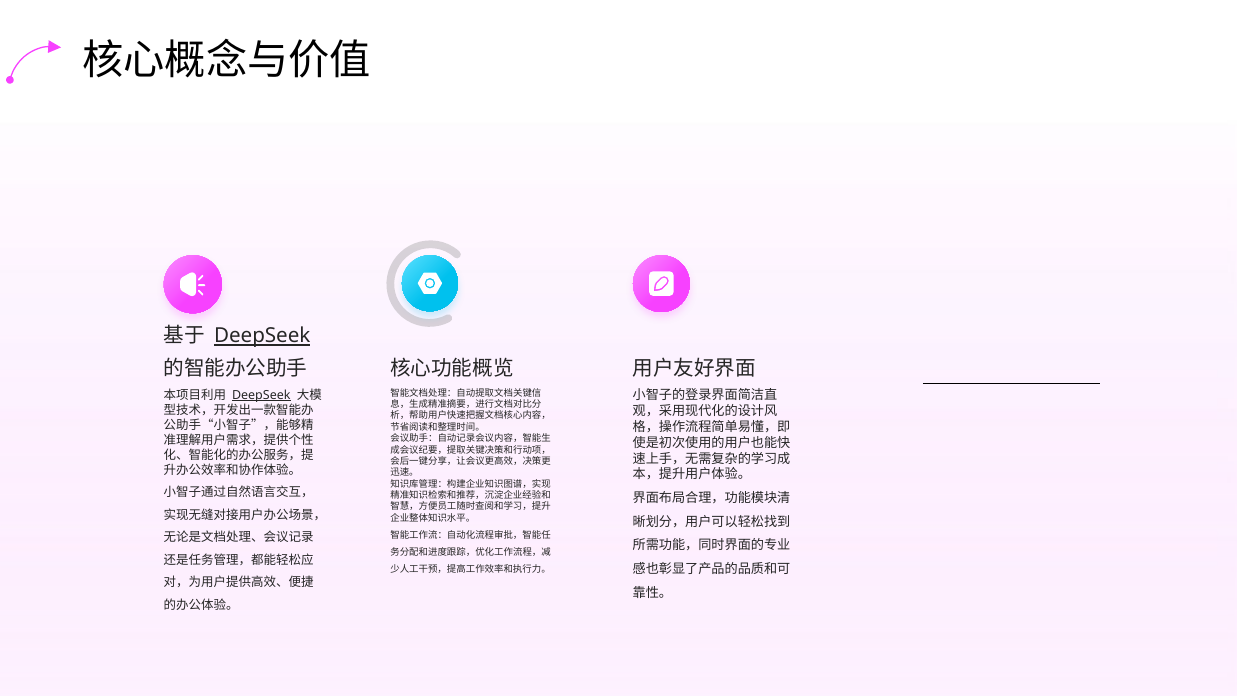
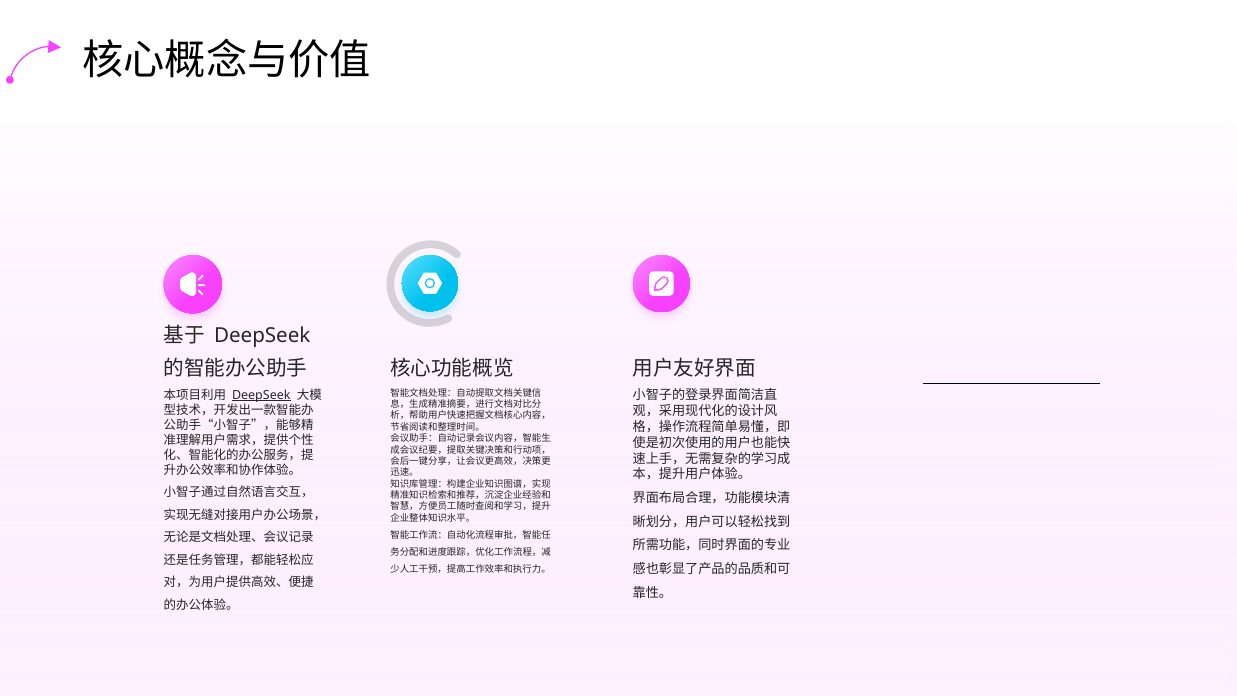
DeepSeek at (262, 336) underline: present -> none
